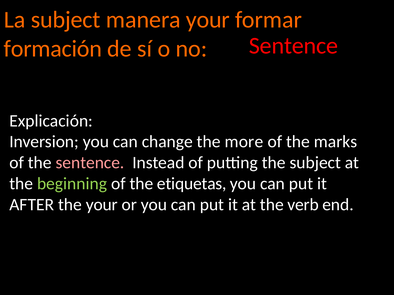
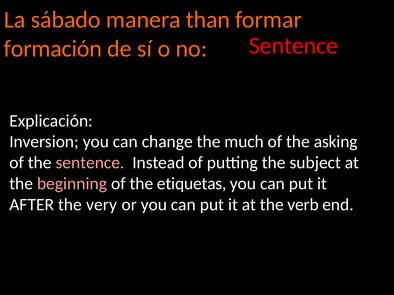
La subject: subject -> sábado
manera your: your -> than
more: more -> much
marks: marks -> asking
beginning colour: light green -> pink
the your: your -> very
